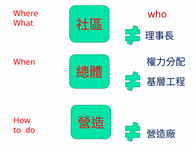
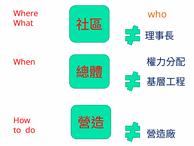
who colour: red -> orange
